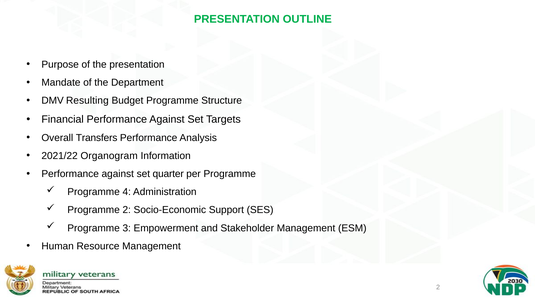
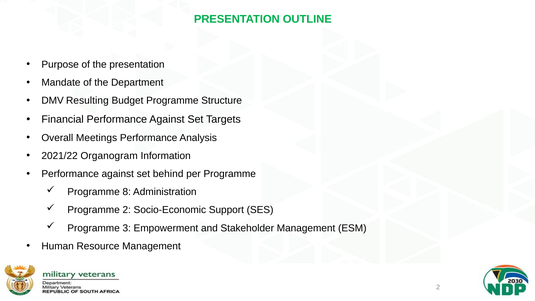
Transfers: Transfers -> Meetings
quarter: quarter -> behind
4: 4 -> 8
